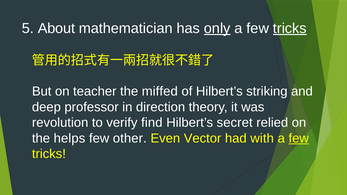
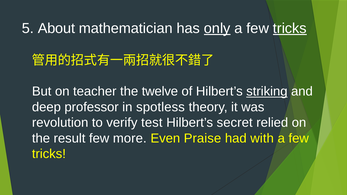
miffed: miffed -> twelve
striking underline: none -> present
direction: direction -> spotless
find: find -> test
helps: helps -> result
other: other -> more
Vector: Vector -> Praise
few at (299, 138) underline: present -> none
